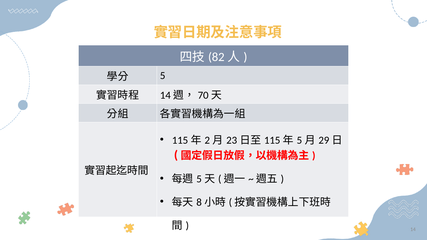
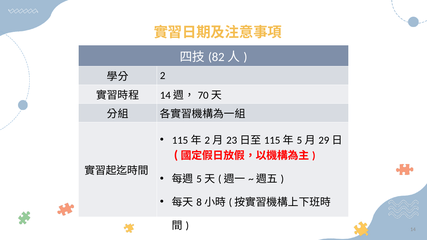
5: 5 -> 2
